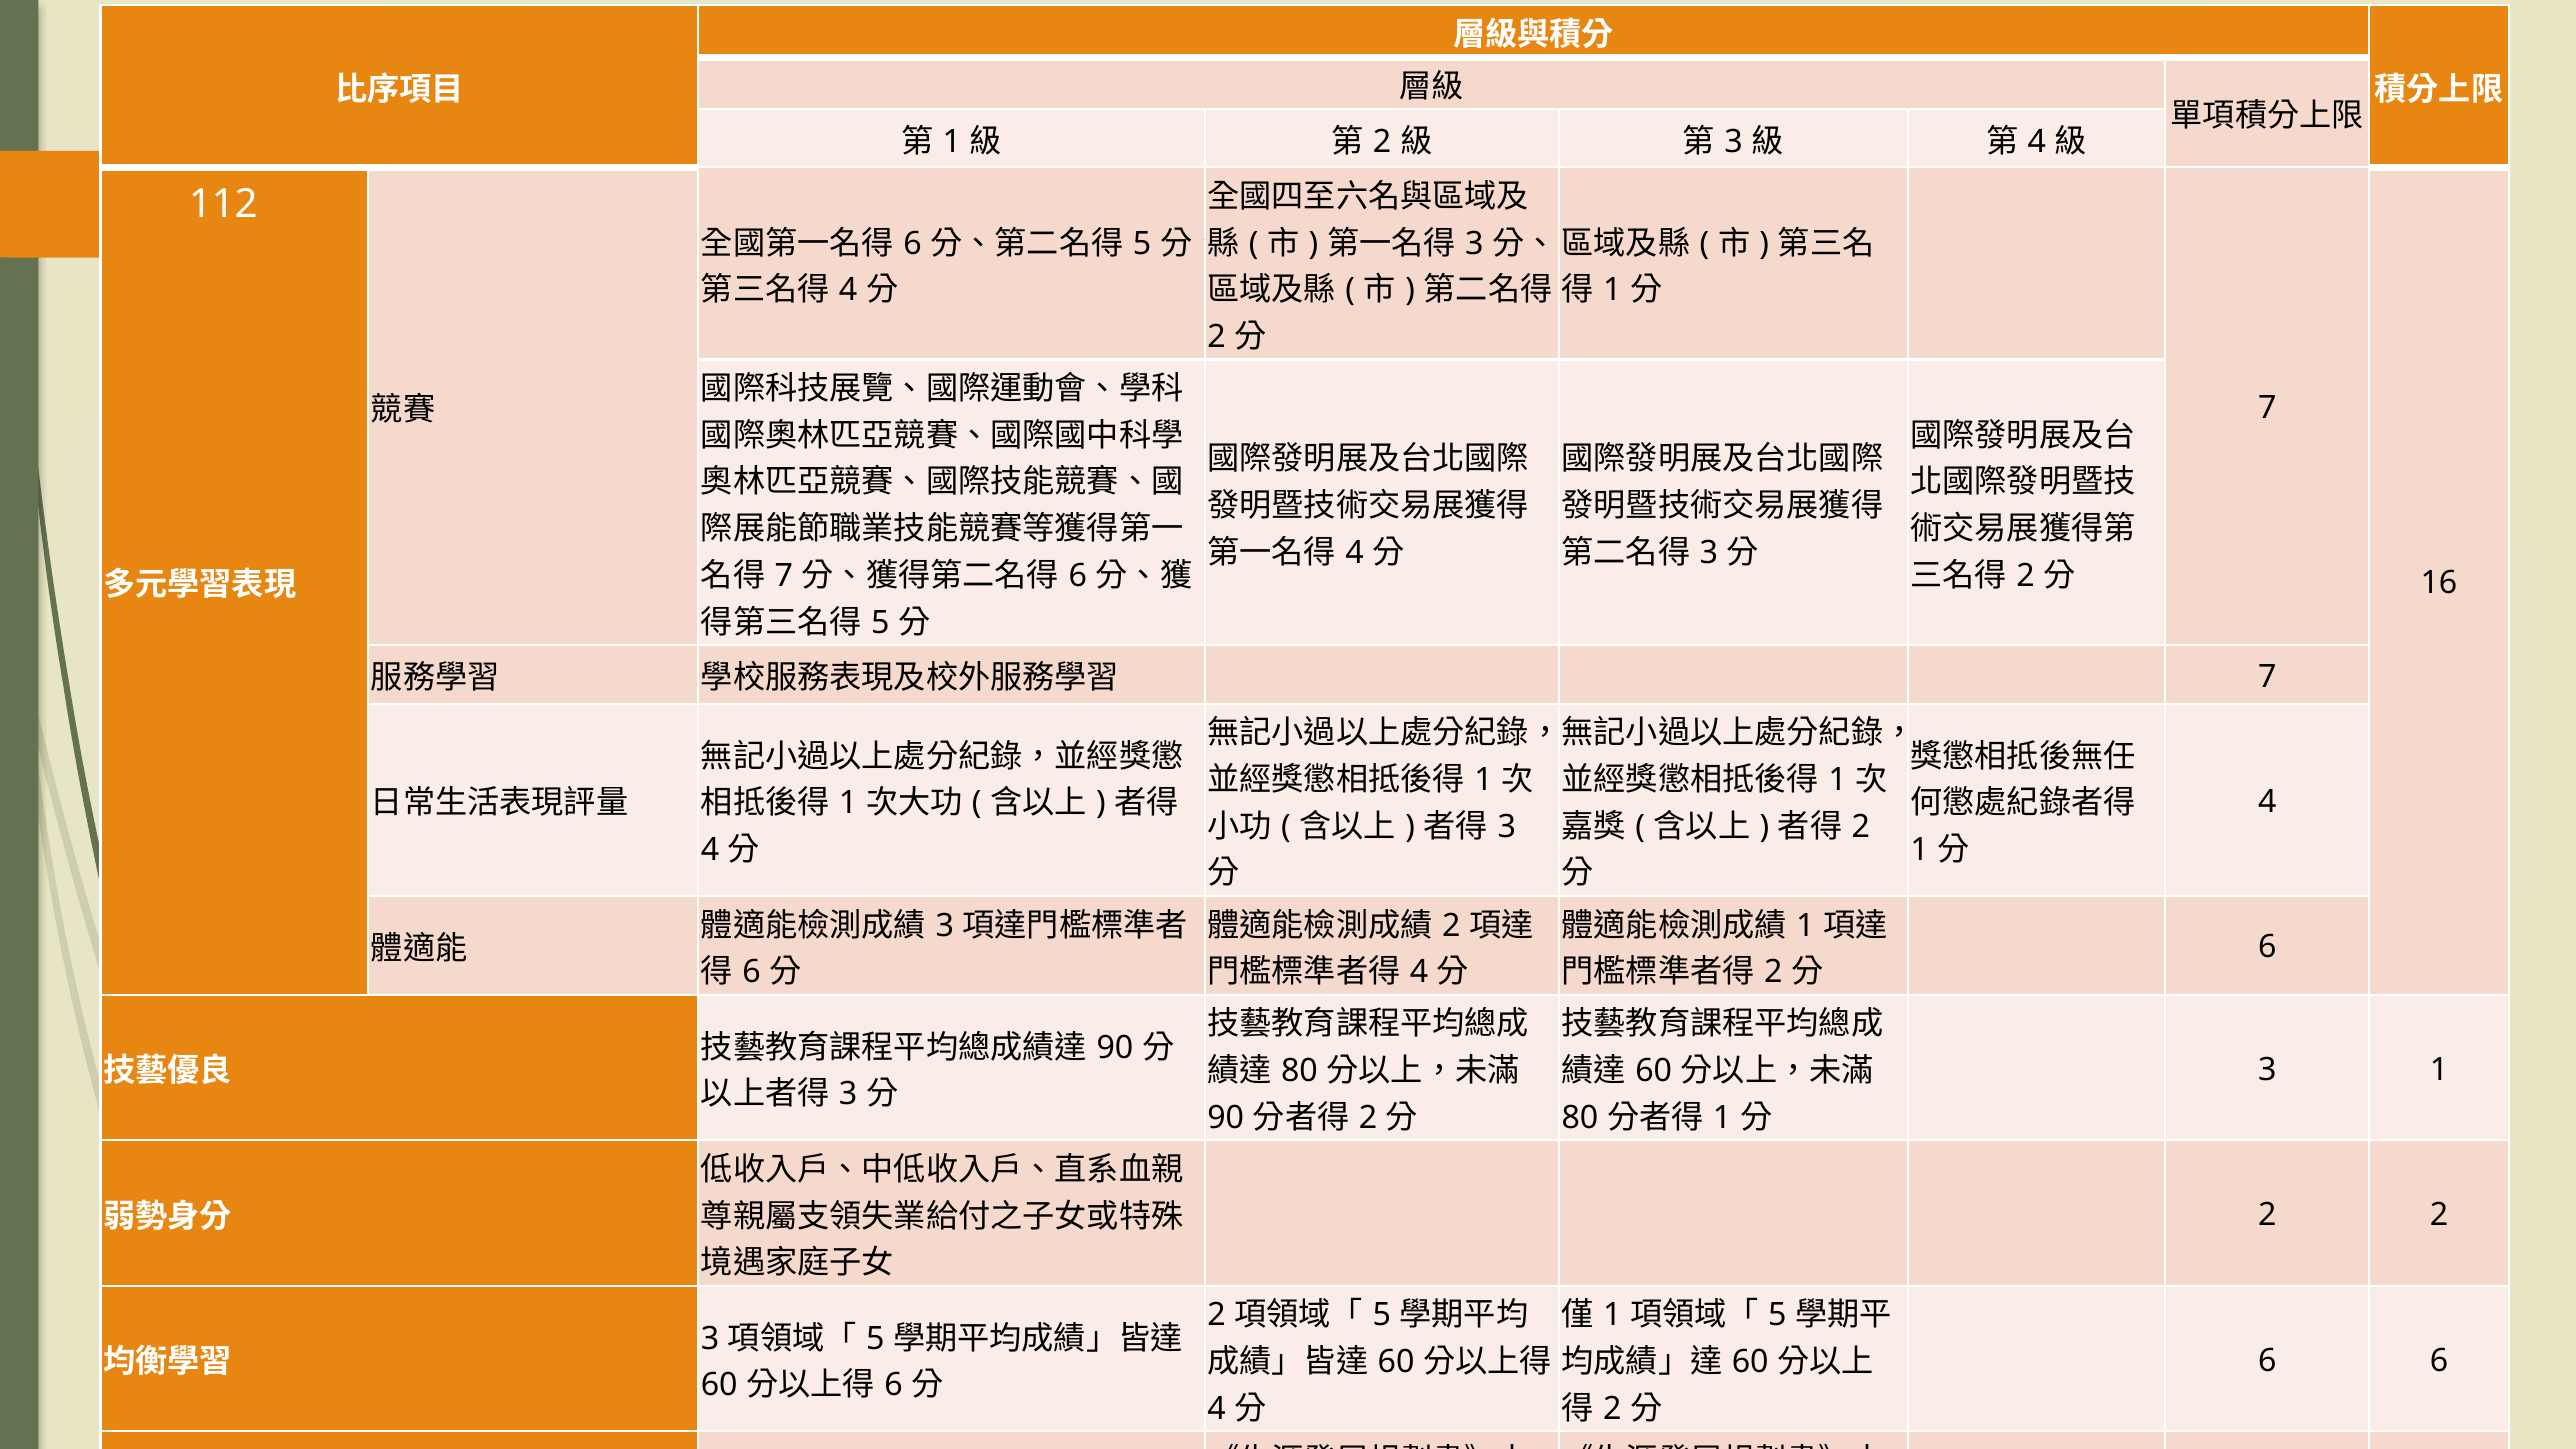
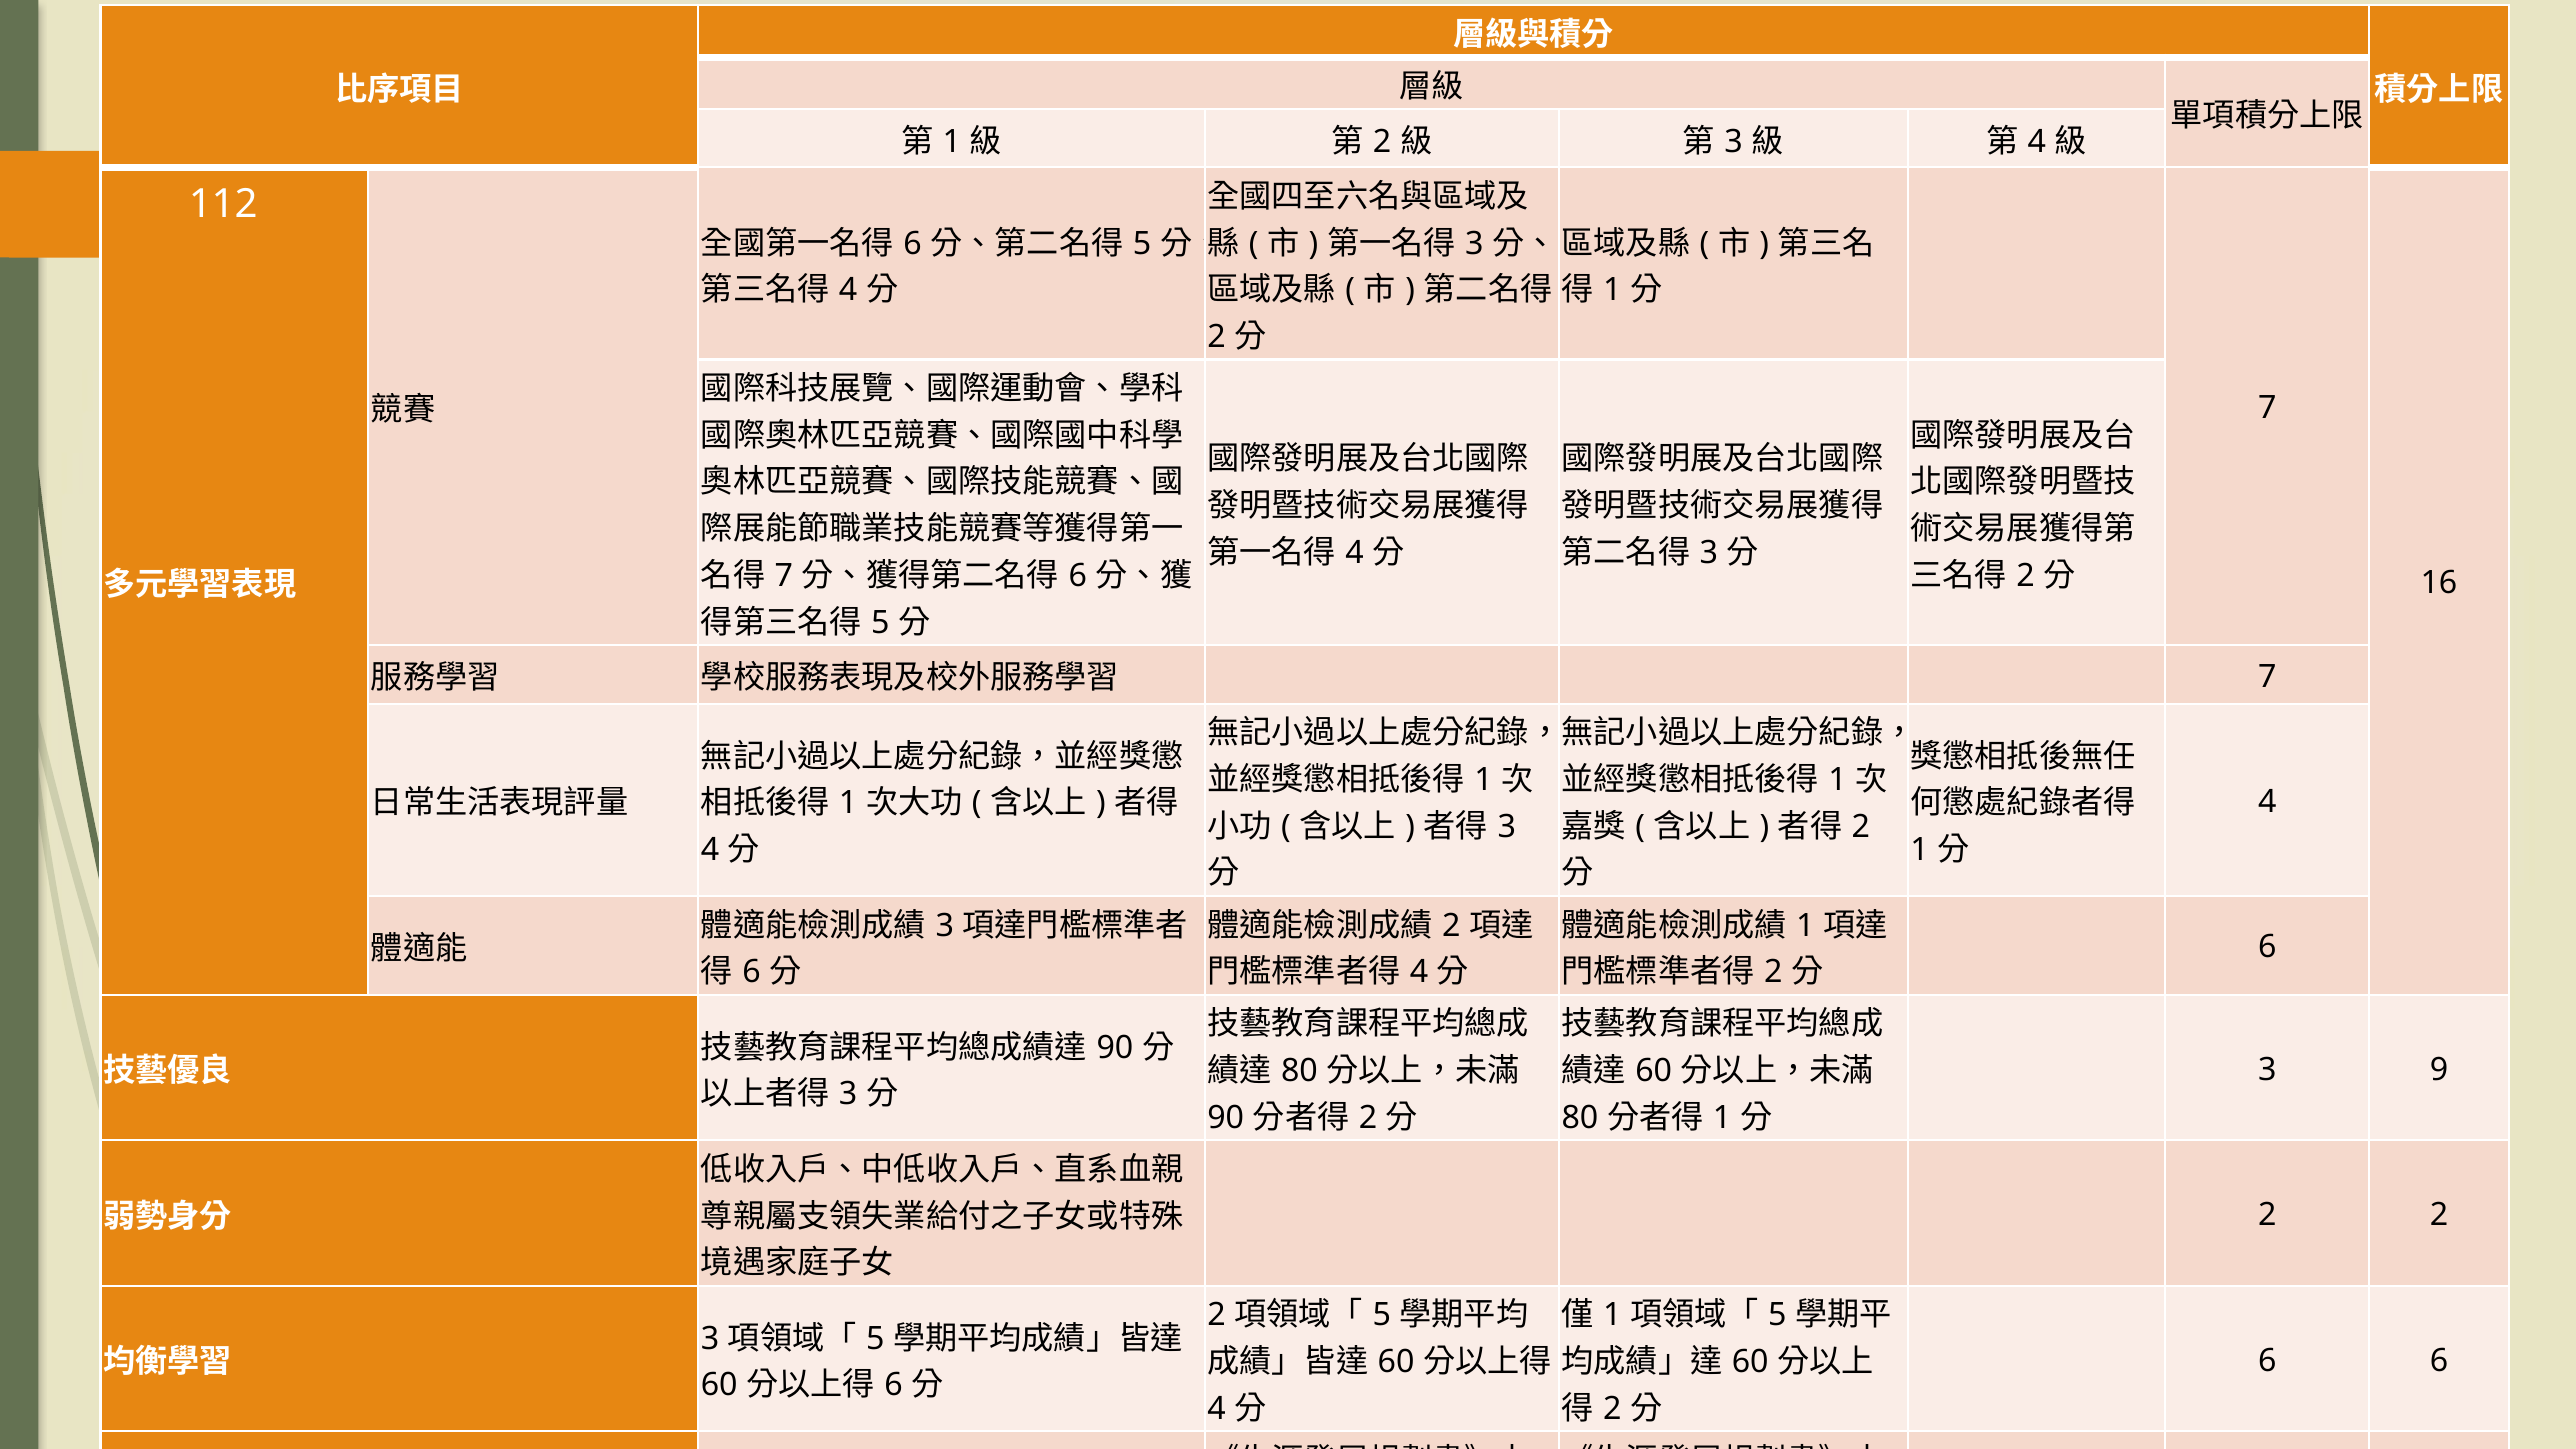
3 1: 1 -> 9
